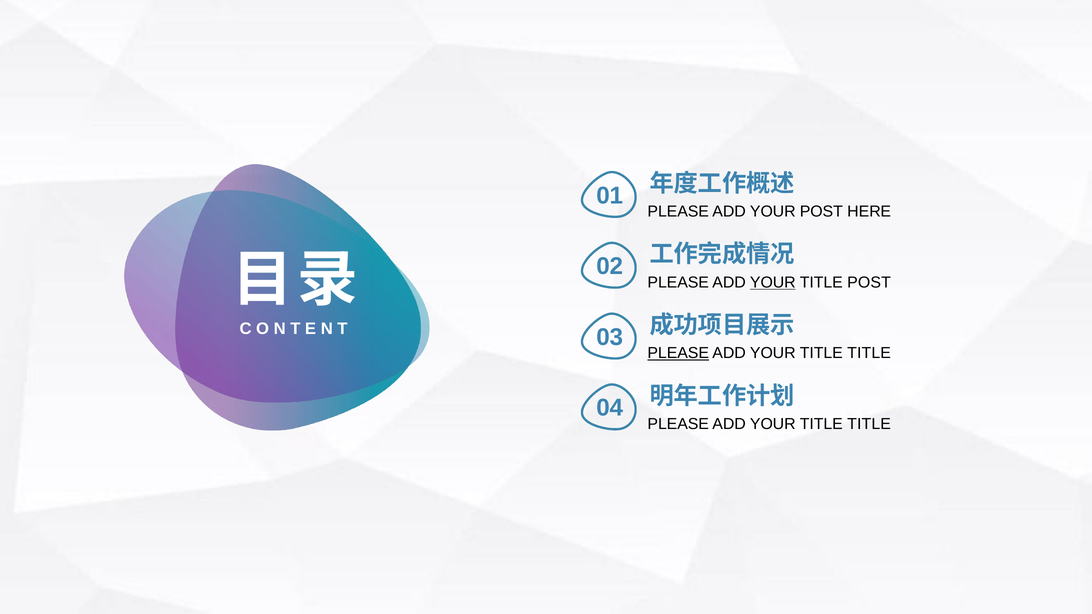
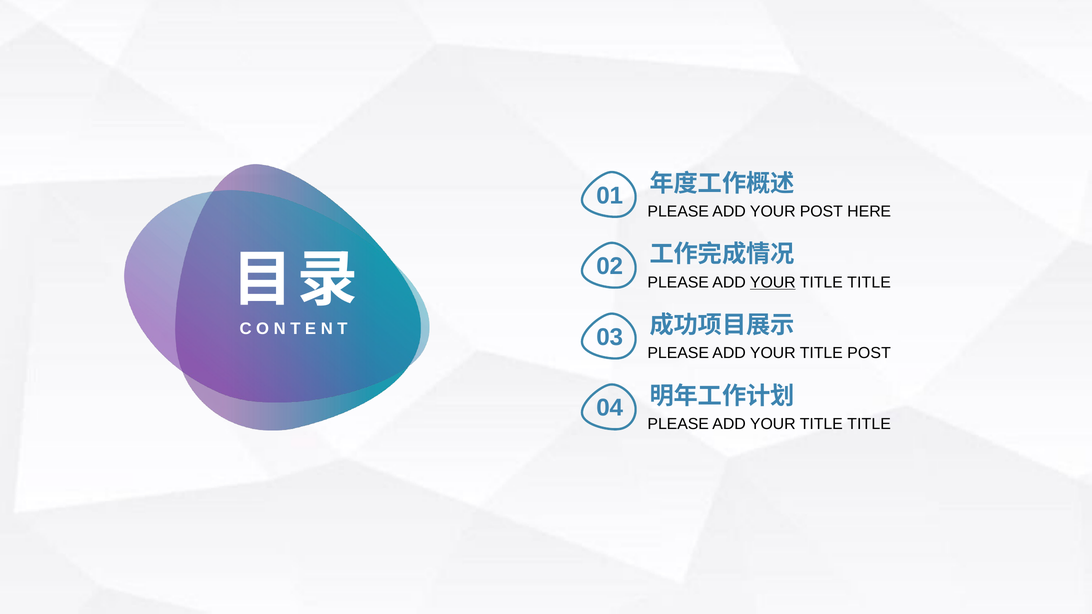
POST at (869, 283): POST -> TITLE
PLEASE at (678, 353) underline: present -> none
TITLE at (869, 353): TITLE -> POST
